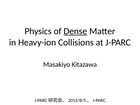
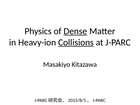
Collisions underline: none -> present
